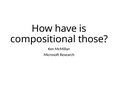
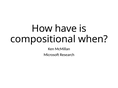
those: those -> when
